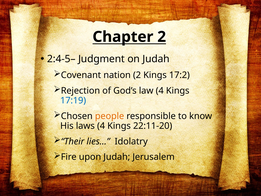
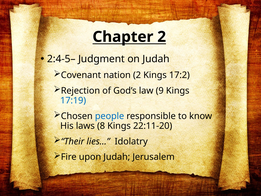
law 4: 4 -> 9
people colour: orange -> blue
laws 4: 4 -> 8
